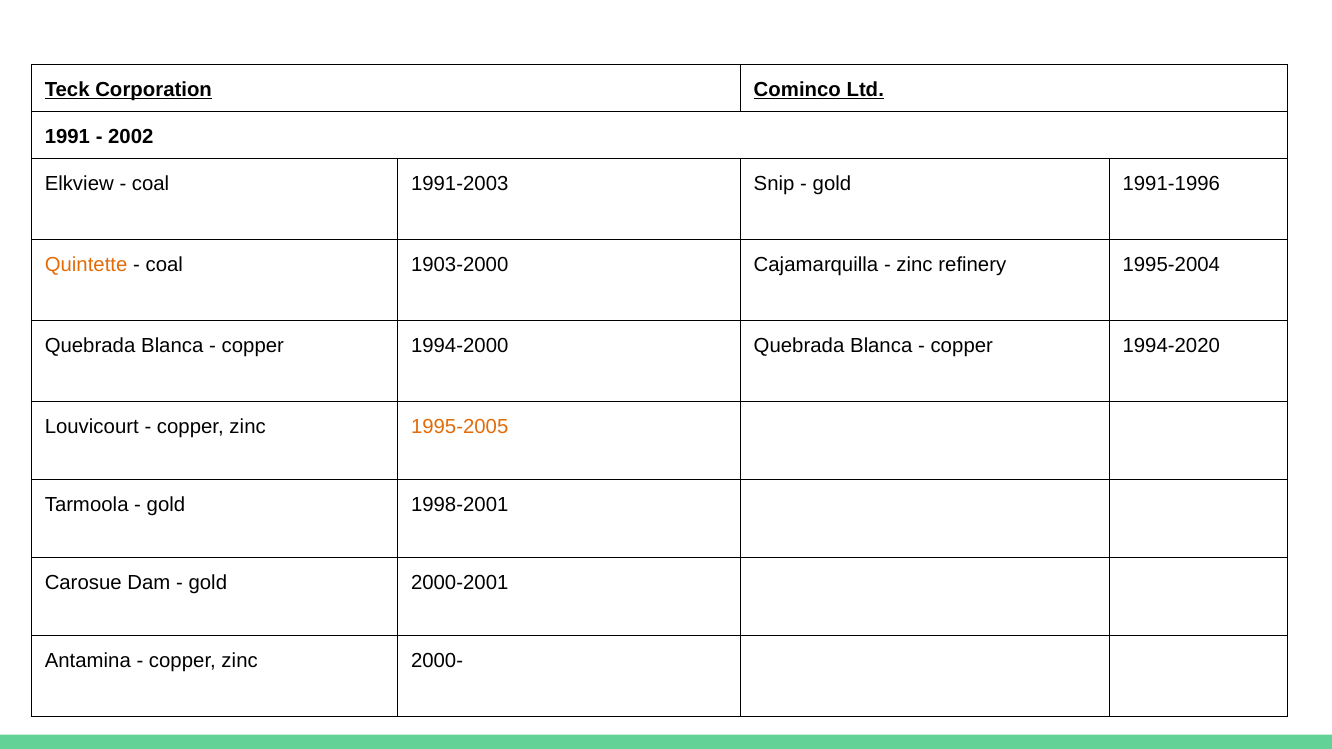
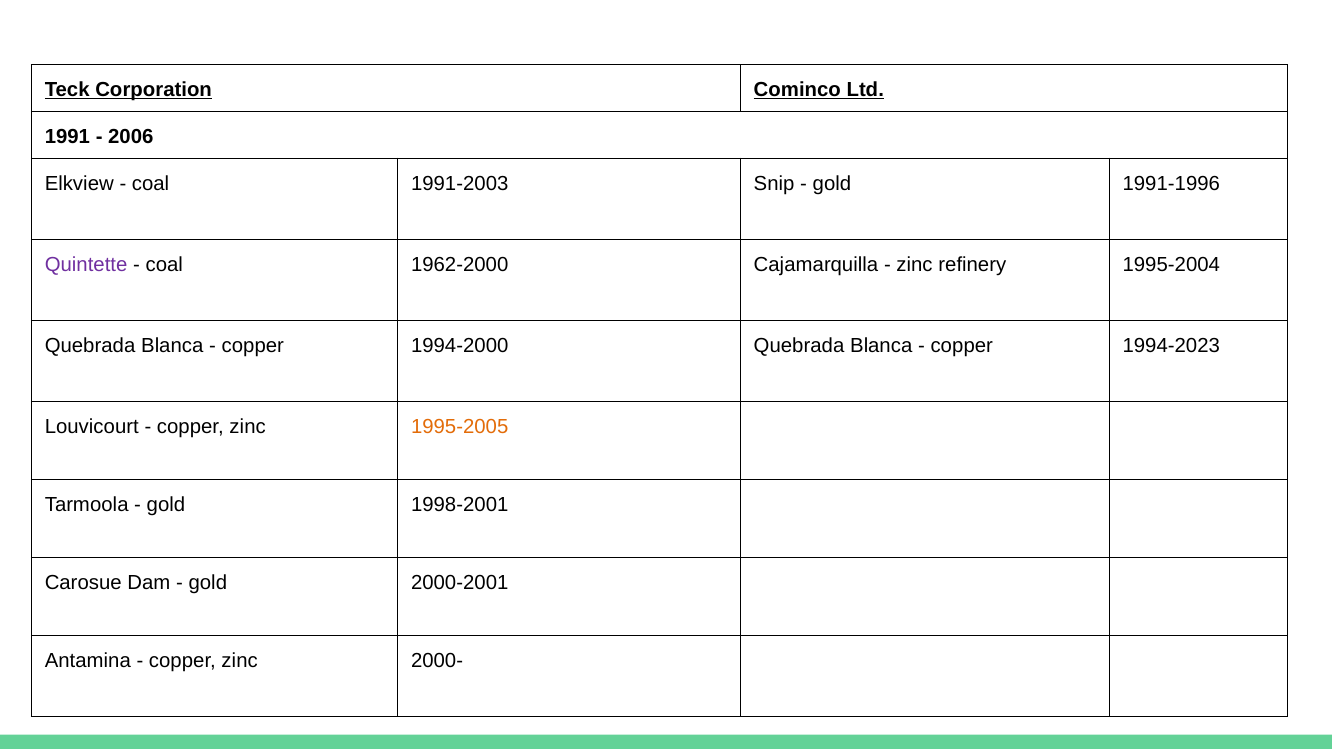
2002: 2002 -> 2006
Quintette colour: orange -> purple
1903-2000: 1903-2000 -> 1962-2000
1994-2020: 1994-2020 -> 1994-2023
